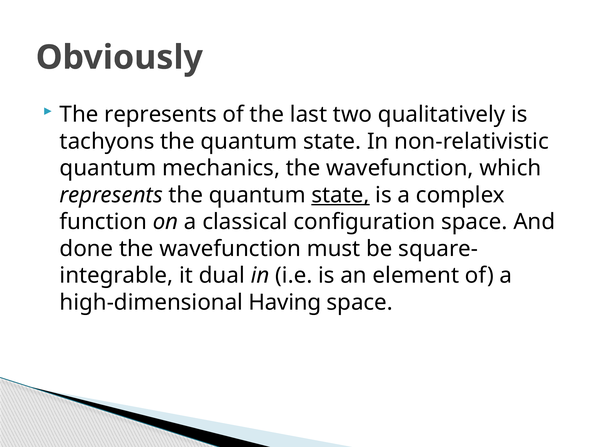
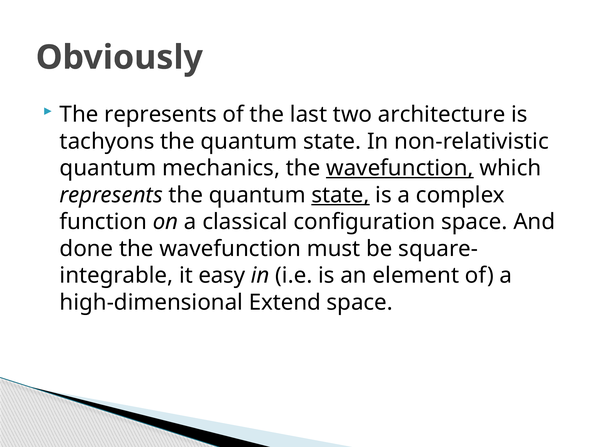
qualitatively: qualitatively -> architecture
wavefunction at (400, 168) underline: none -> present
dual: dual -> easy
Having: Having -> Extend
